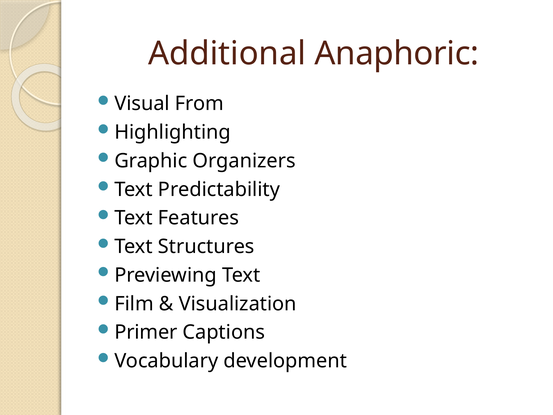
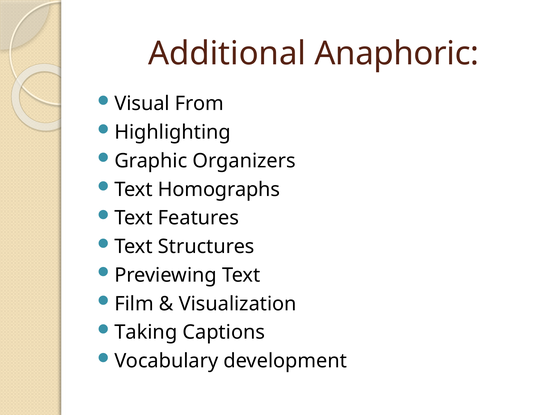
Predictability: Predictability -> Homographs
Primer: Primer -> Taking
